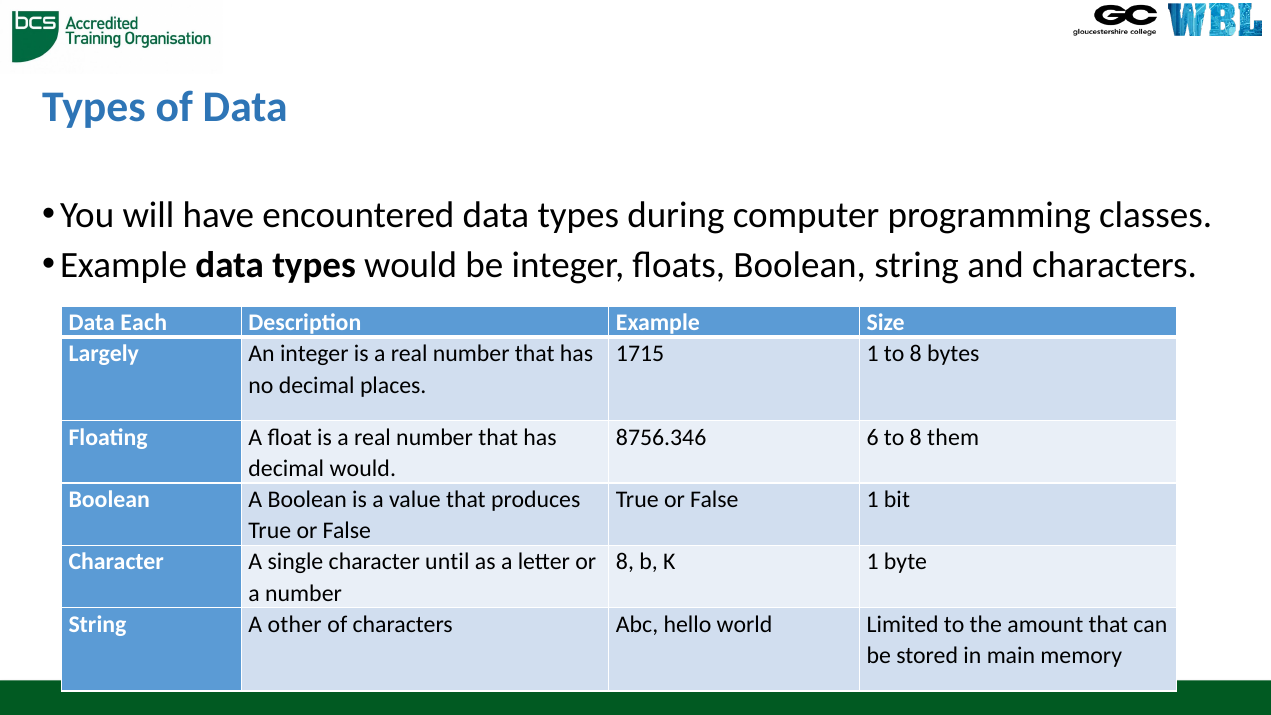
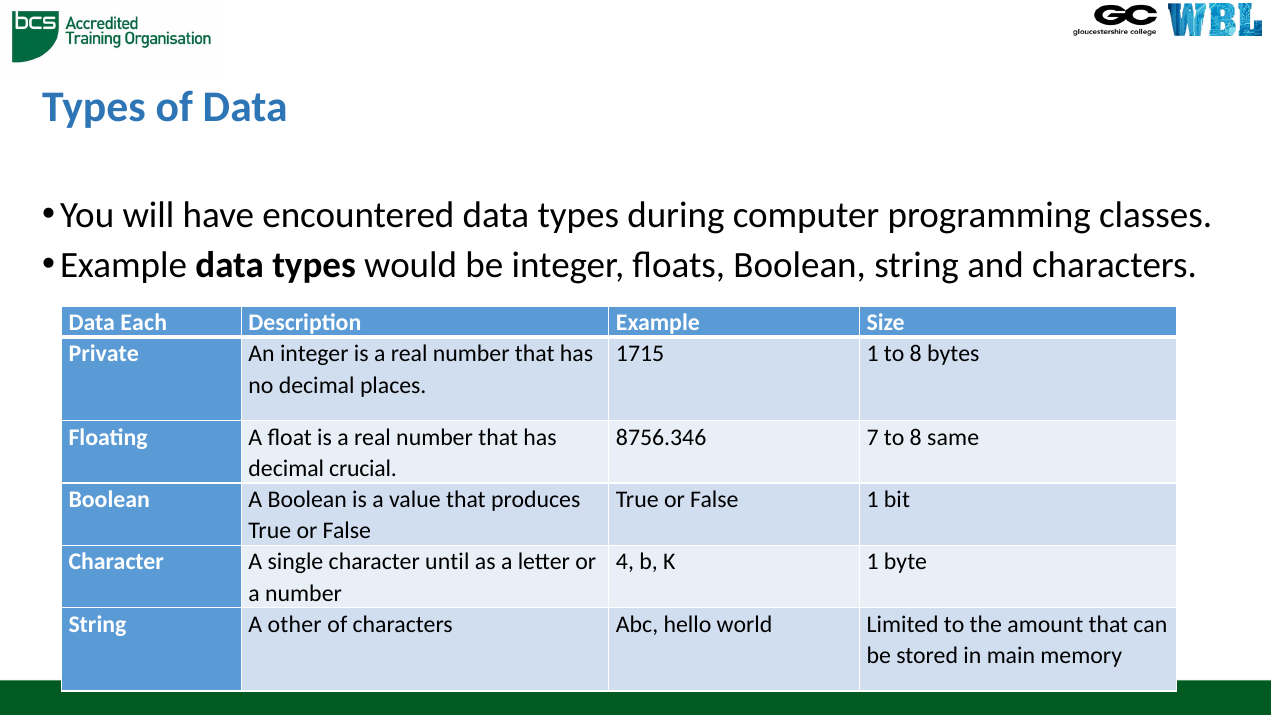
Largely: Largely -> Private
6: 6 -> 7
them: them -> same
decimal would: would -> crucial
8 at (625, 562): 8 -> 4
